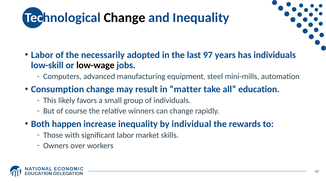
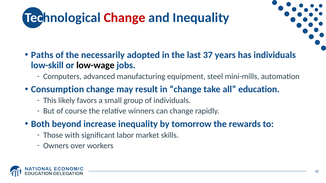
Change at (125, 18) colour: black -> red
Labor at (42, 55): Labor -> Paths
97: 97 -> 37
in matter: matter -> change
happen: happen -> beyond
individual: individual -> tomorrow
